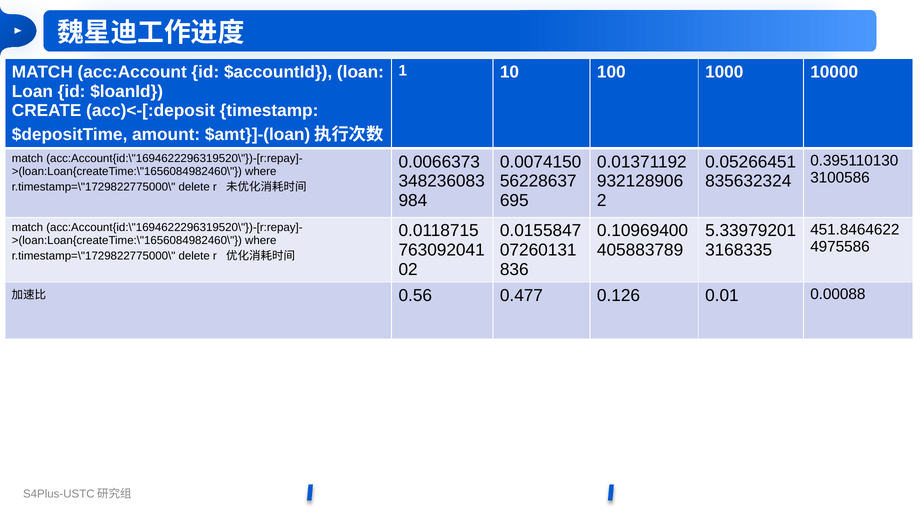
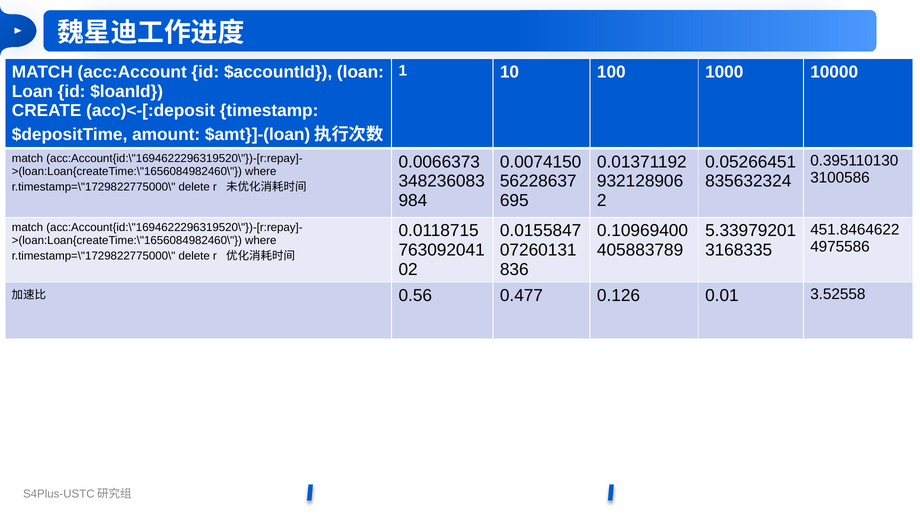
0.00088: 0.00088 -> 3.52558
